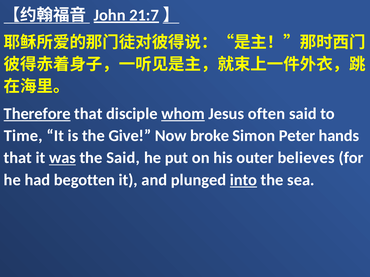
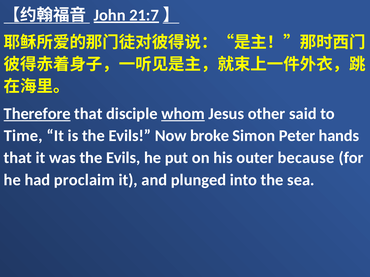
often: often -> other
is the Give: Give -> Evils
was underline: present -> none
Said at (123, 158): Said -> Evils
believes: believes -> because
begotten: begotten -> proclaim
into underline: present -> none
